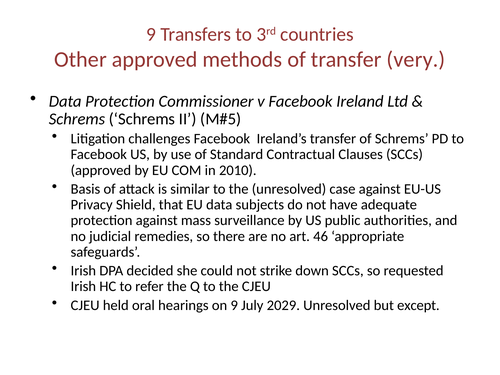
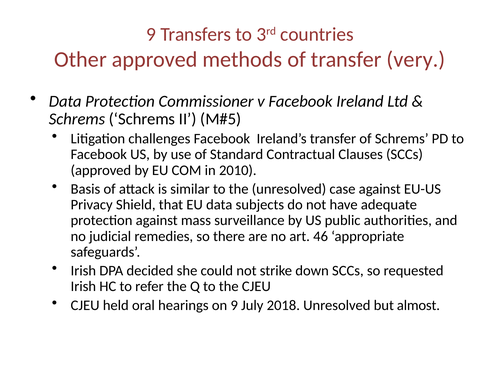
2029: 2029 -> 2018
except: except -> almost
